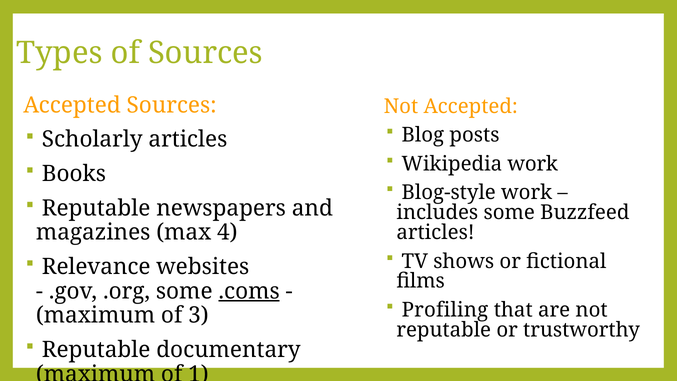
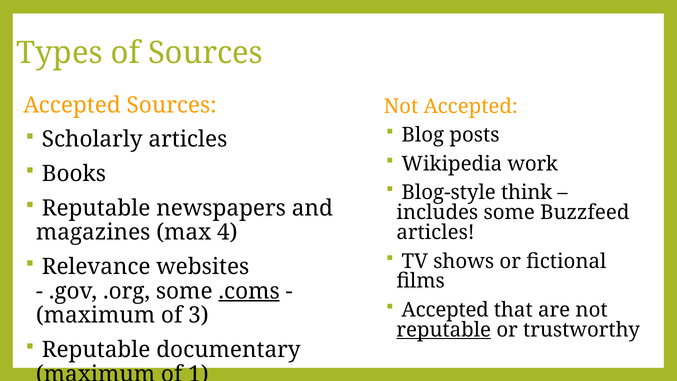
Blog-style work: work -> think
Profiling at (445, 310): Profiling -> Accepted
reputable at (444, 330) underline: none -> present
